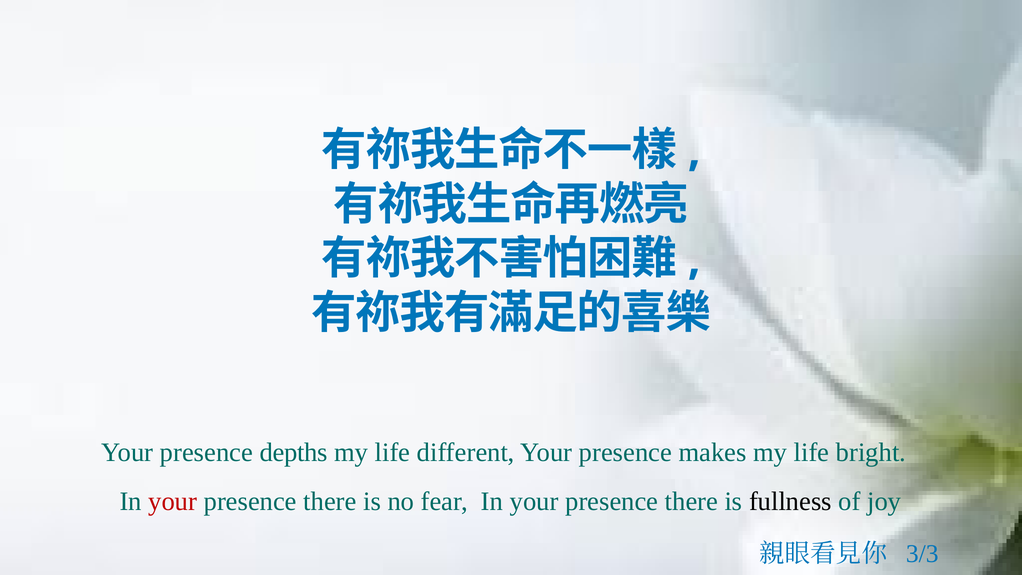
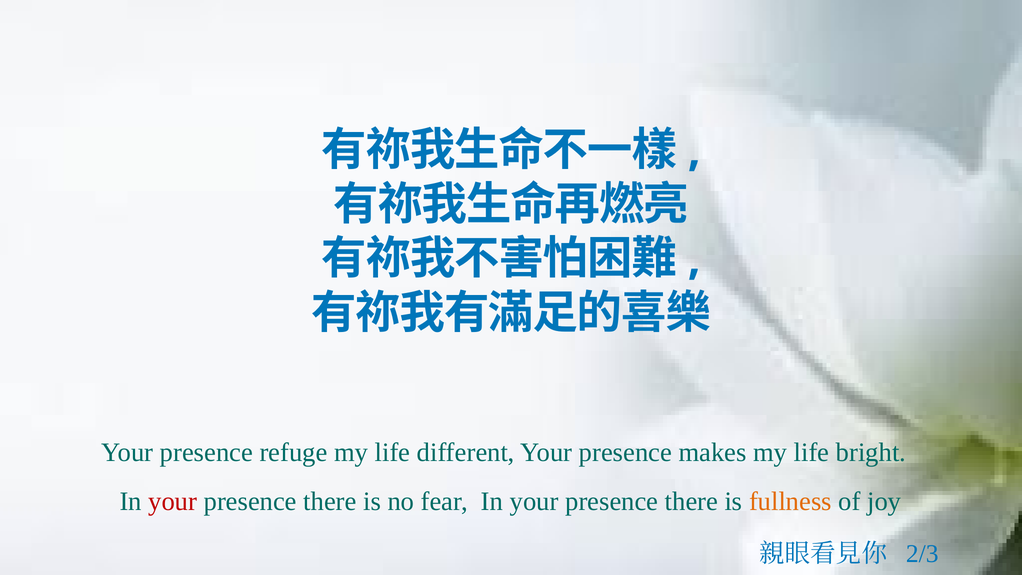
depths: depths -> refuge
fullness colour: black -> orange
3/3: 3/3 -> 2/3
